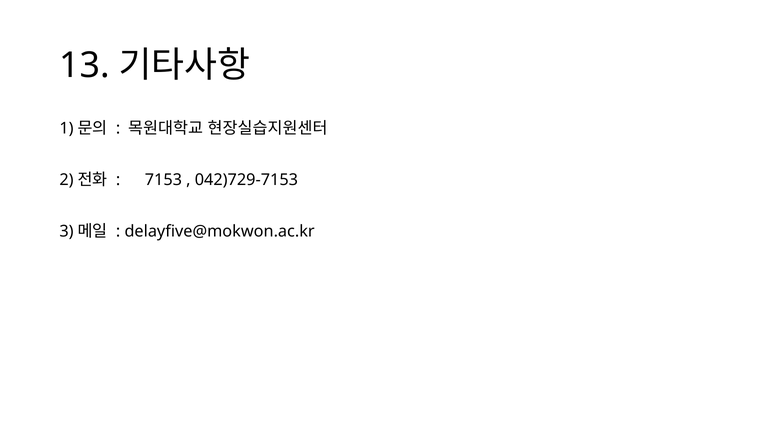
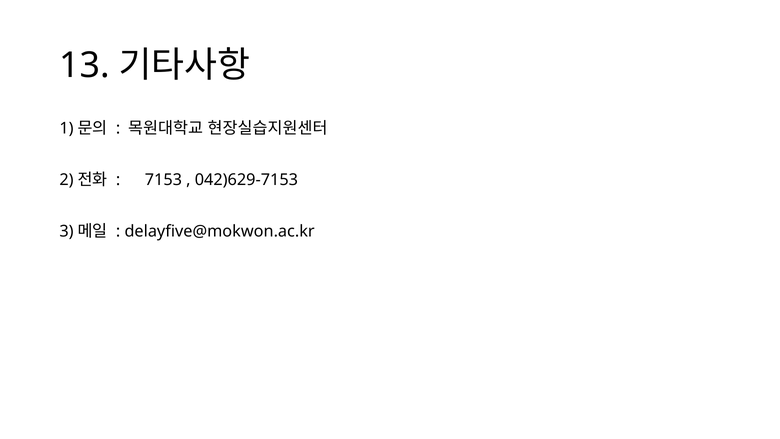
042)729-7153: 042)729-7153 -> 042)629-7153
